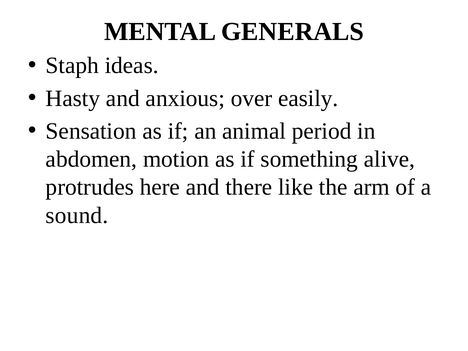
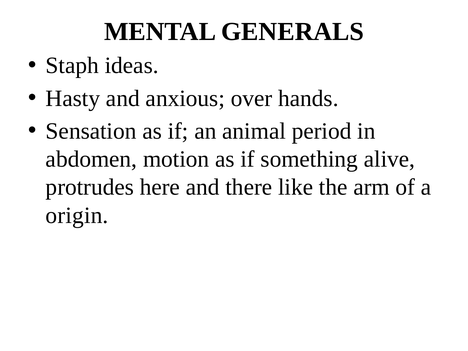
easily: easily -> hands
sound: sound -> origin
